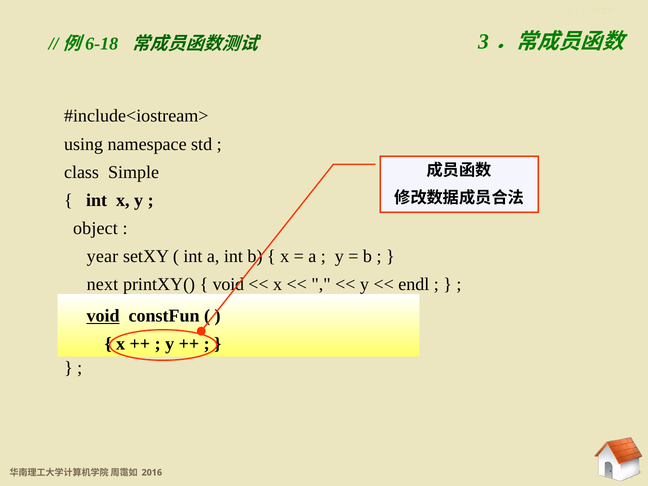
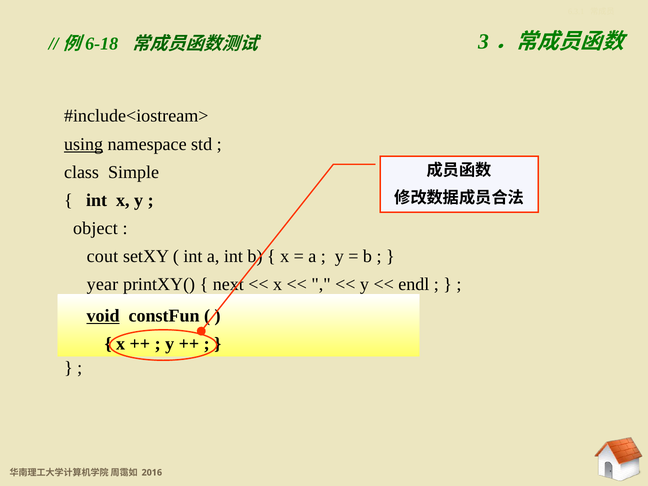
using underline: none -> present
year: year -> cout
next: next -> year
void at (228, 285): void -> next
